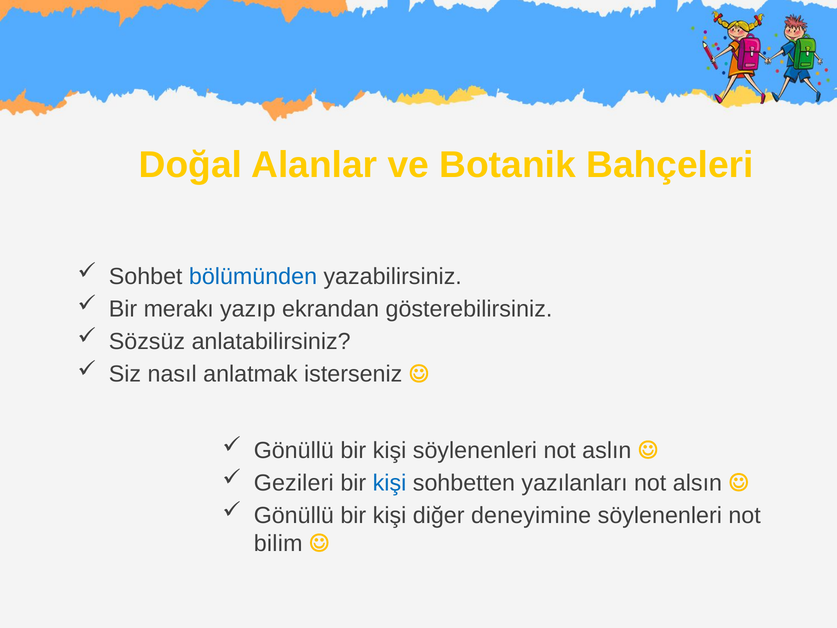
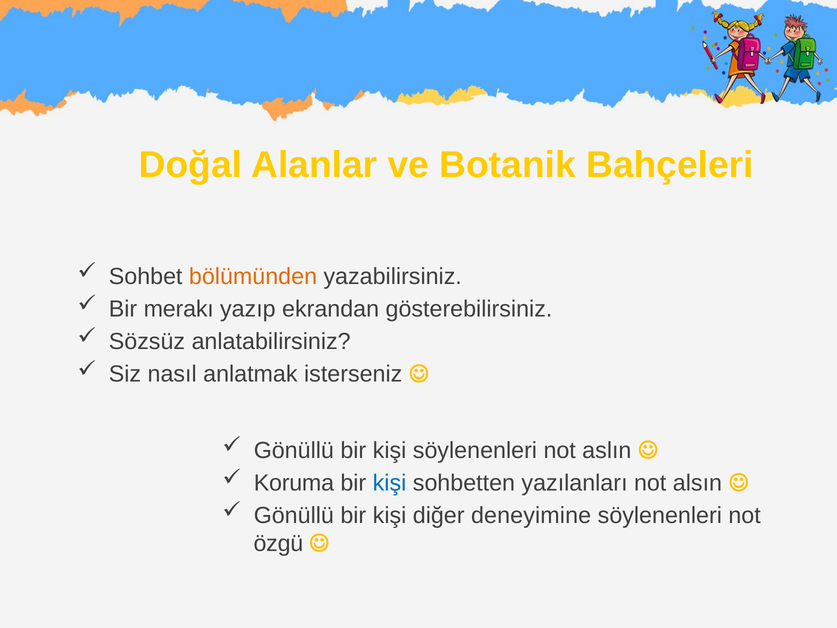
bölümünden colour: blue -> orange
Gezileri: Gezileri -> Koruma
bilim: bilim -> özgü
